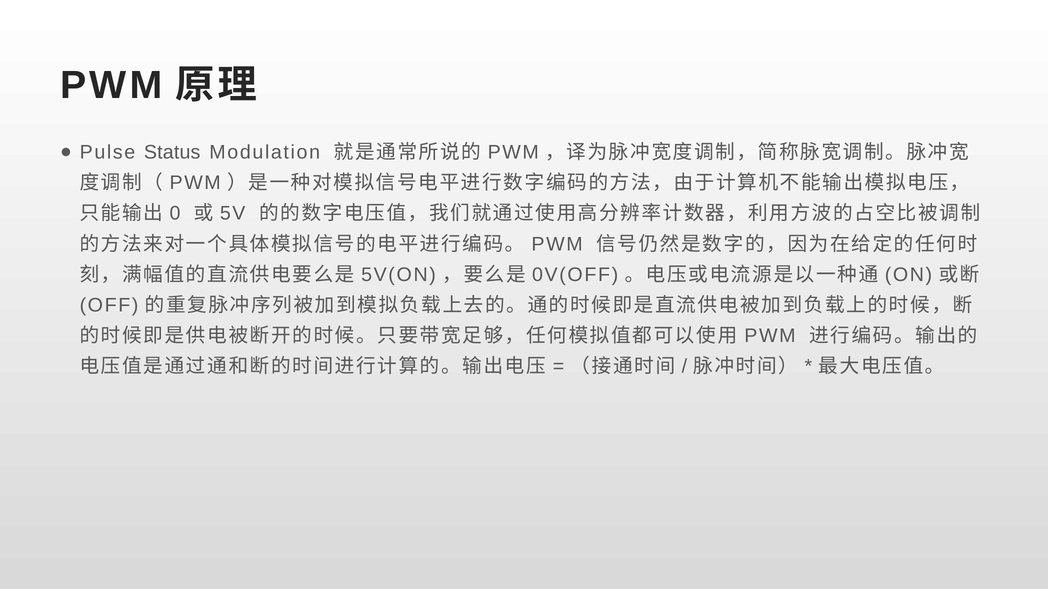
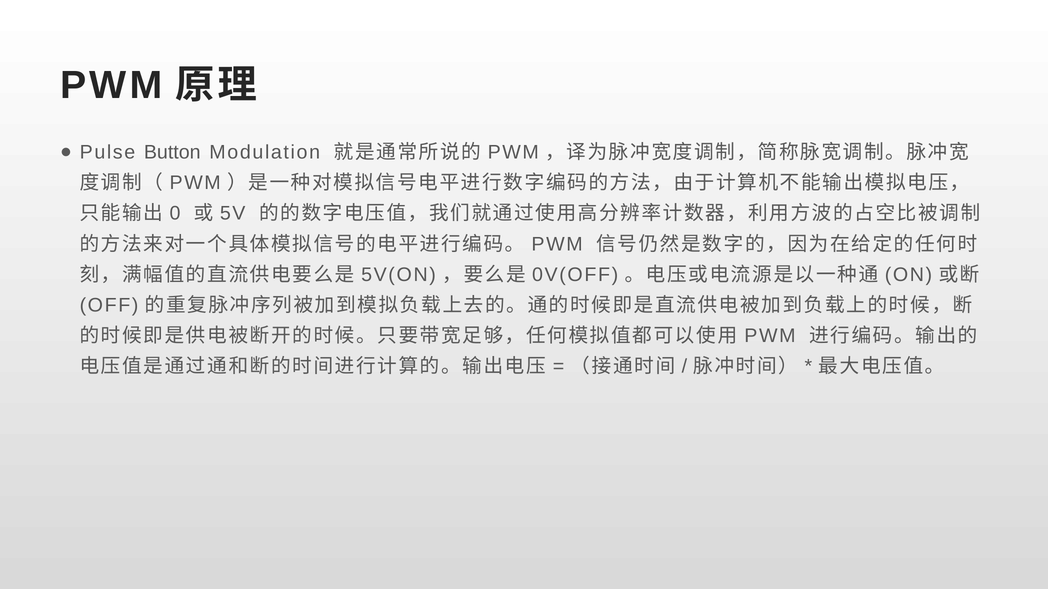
Status: Status -> Button
